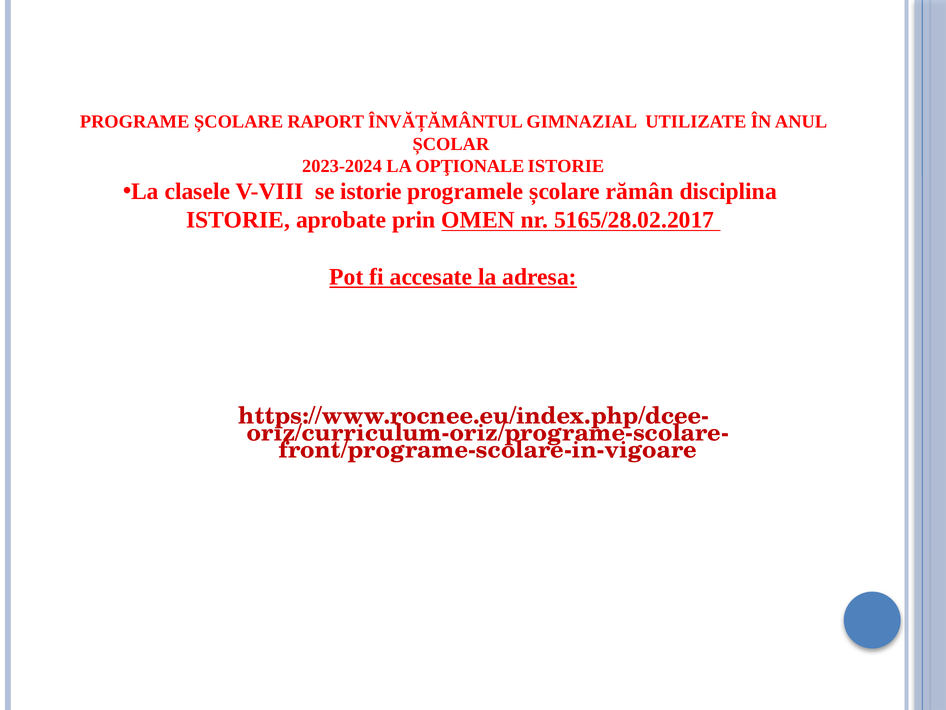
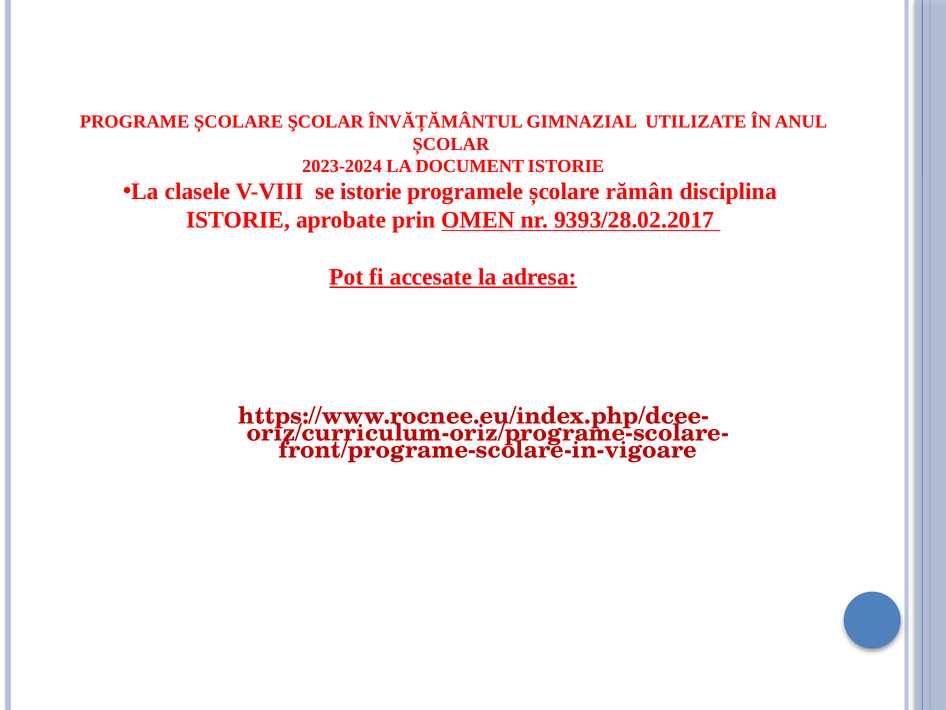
RAPORT: RAPORT -> ŞCOLAR
OPŢIONALE: OPŢIONALE -> DOCUMENT
5165/28.02.2017: 5165/28.02.2017 -> 9393/28.02.2017
